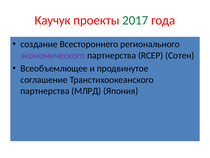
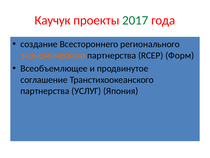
экономического colour: purple -> orange
Сотен: Сотен -> Форм
МЛРД: МЛРД -> УСЛУГ
